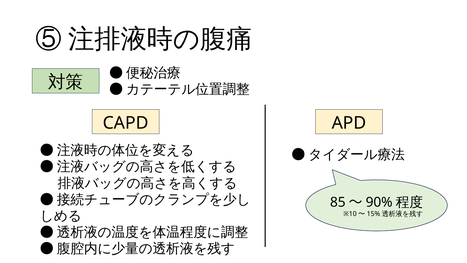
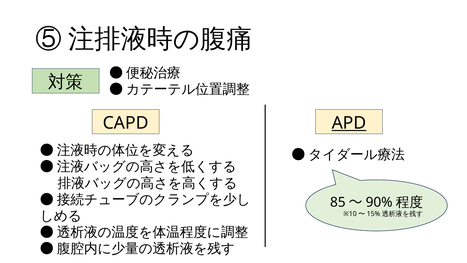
APD underline: none -> present
